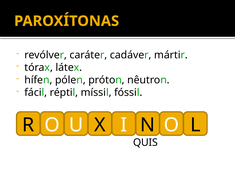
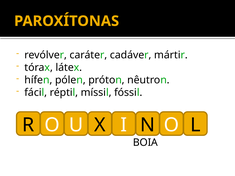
QUIS: QUIS -> BOIA
